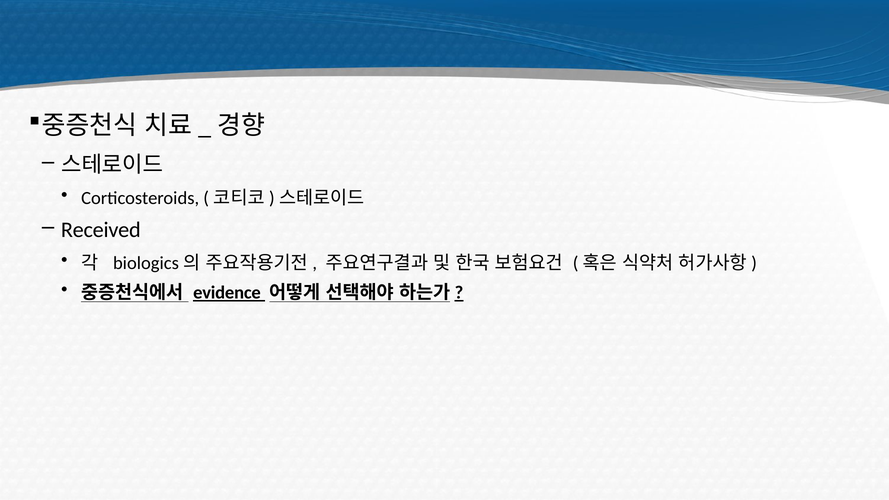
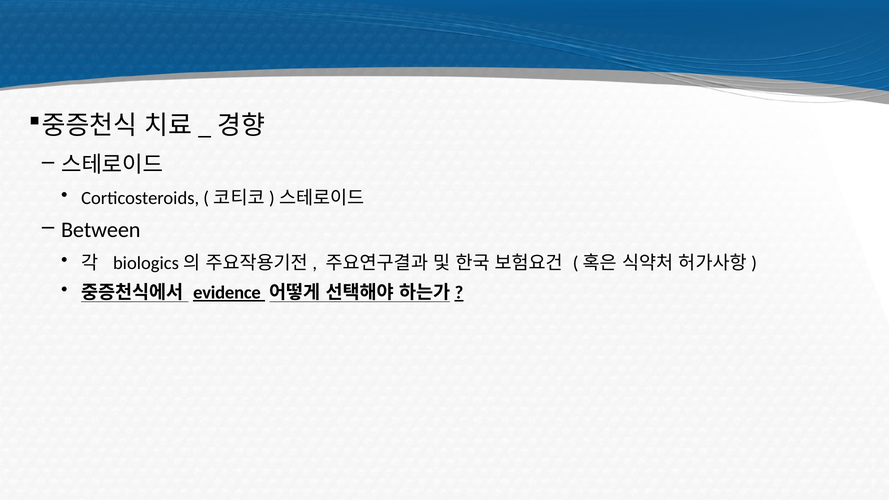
Received: Received -> Between
